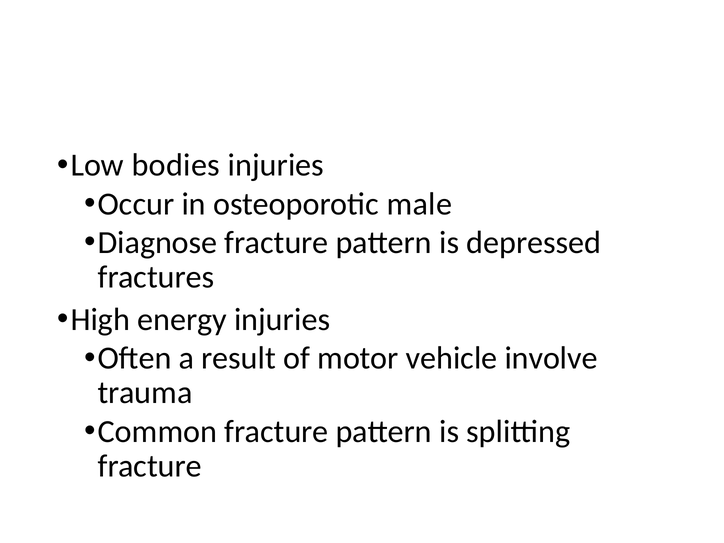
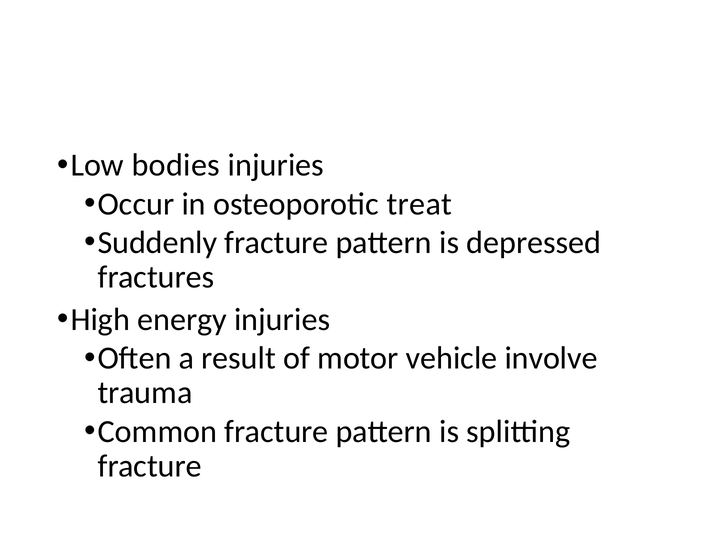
male: male -> treat
Diagnose: Diagnose -> Suddenly
